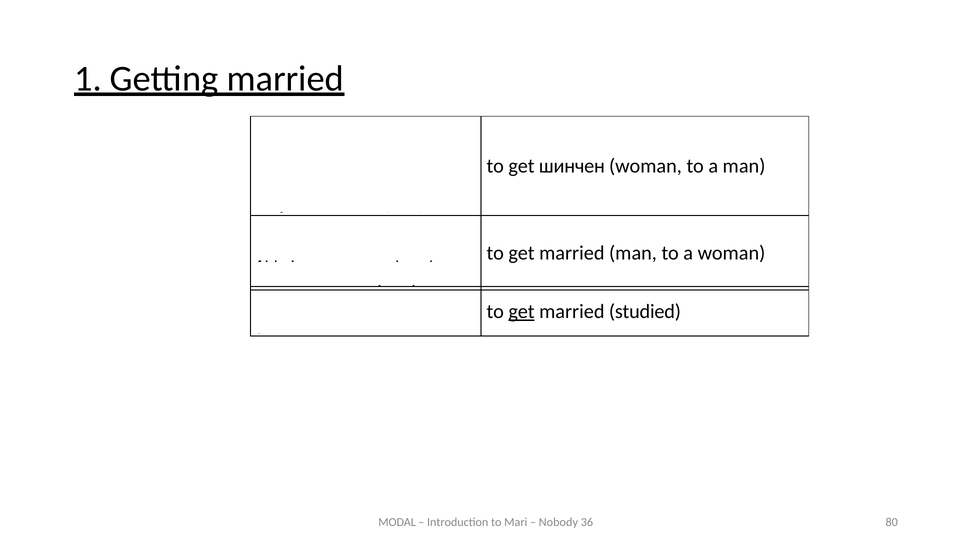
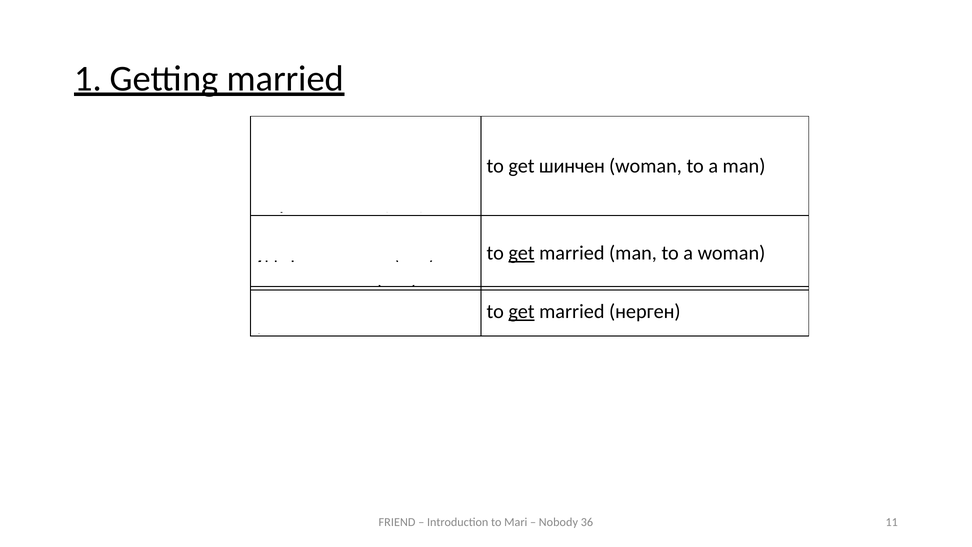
get at (522, 253) underline: none -> present
studied: studied -> нерген
MODAL: MODAL -> FRIEND
80: 80 -> 11
